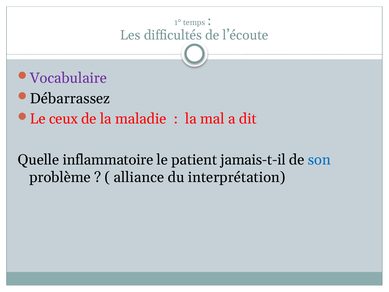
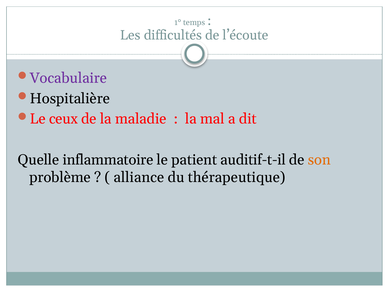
Débarrassez: Débarrassez -> Hospitalière
jamais-t-il: jamais-t-il -> auditif-t-il
son colour: blue -> orange
interprétation: interprétation -> thérapeutique
